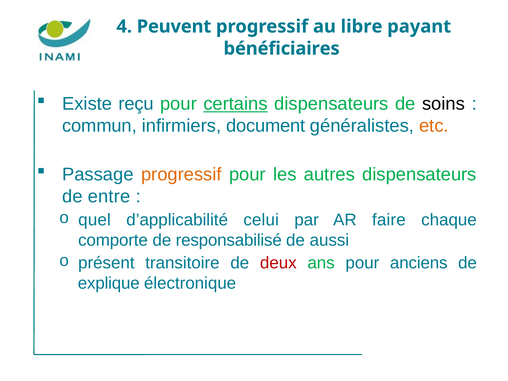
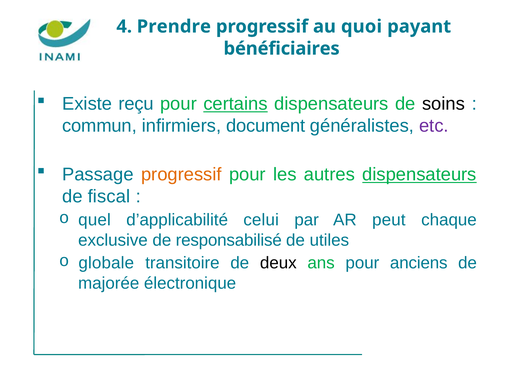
Peuvent: Peuvent -> Prendre
libre: libre -> quoi
etc colour: orange -> purple
dispensateurs at (419, 175) underline: none -> present
entre: entre -> fiscal
faire: faire -> peut
comporte: comporte -> exclusive
aussi: aussi -> utiles
présent: présent -> globale
deux colour: red -> black
explique: explique -> majorée
